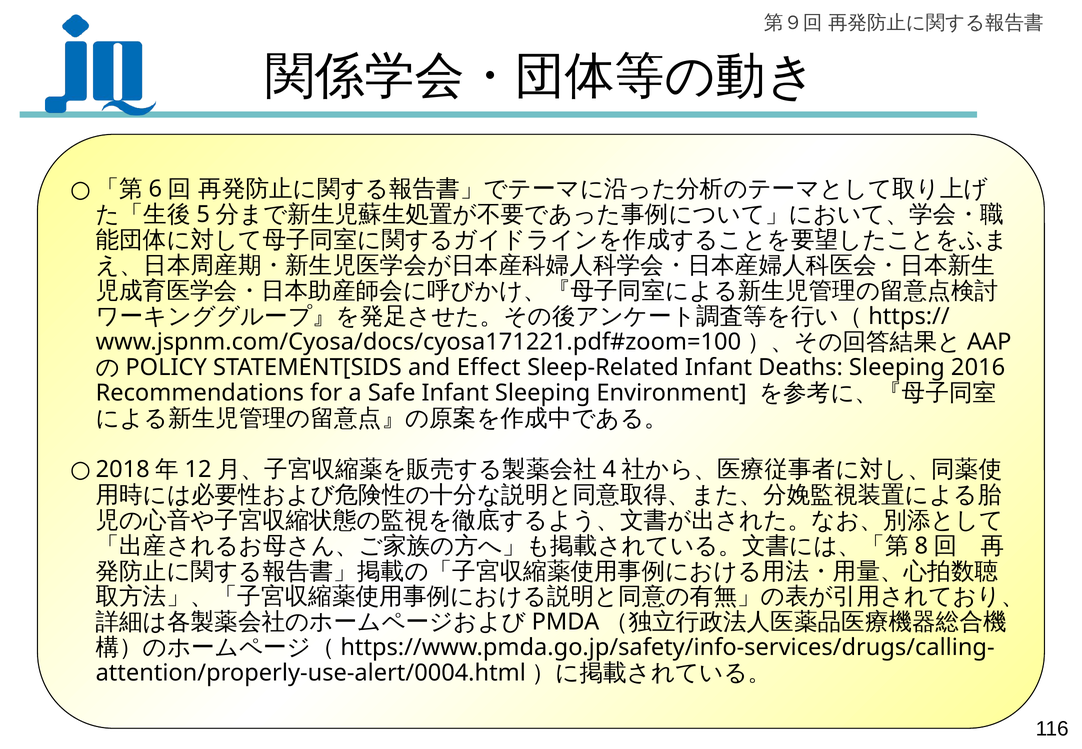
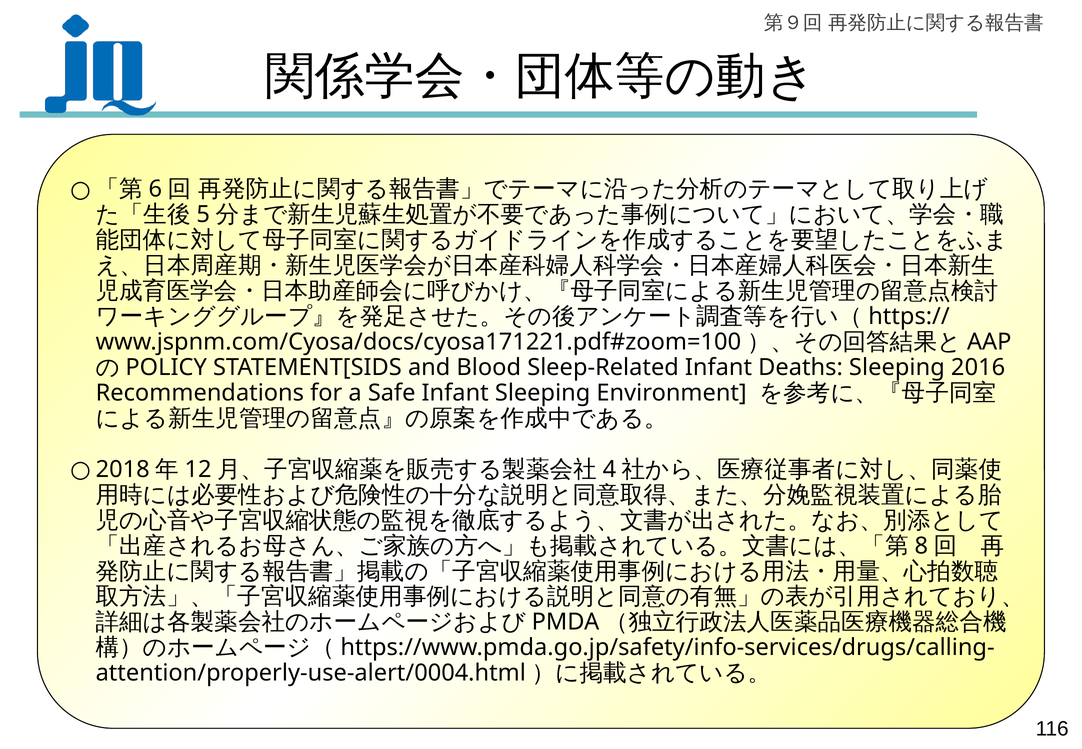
Effect: Effect -> Blood
